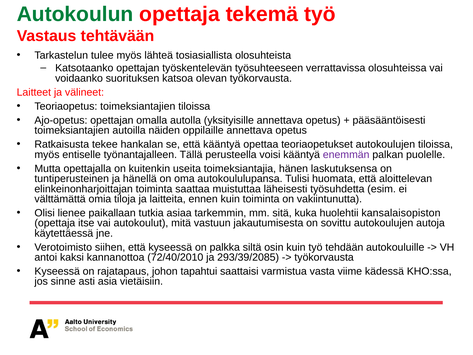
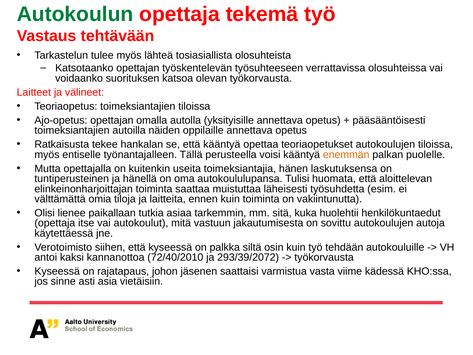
enemmän colour: purple -> orange
kansalaisopiston: kansalaisopiston -> henkilökuntaedut
293/39/2085: 293/39/2085 -> 293/39/2072
tapahtui: tapahtui -> jäsenen
